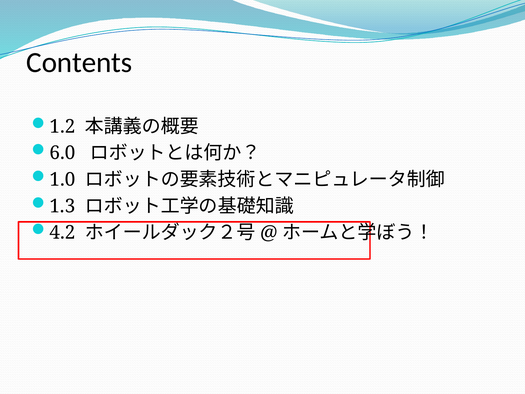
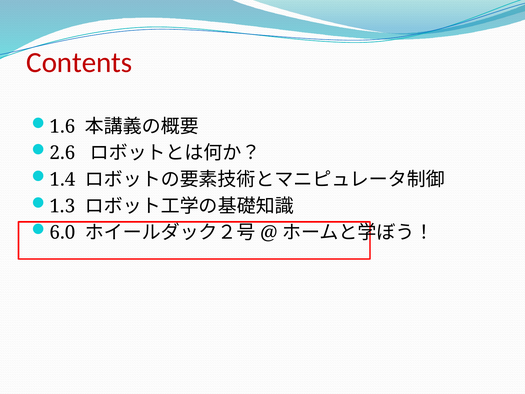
Contents colour: black -> red
1.2: 1.2 -> 1.6
6.0: 6.0 -> 2.6
1.0: 1.0 -> 1.4
4.2: 4.2 -> 6.0
